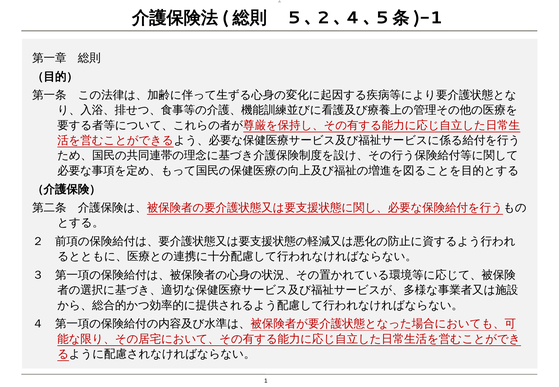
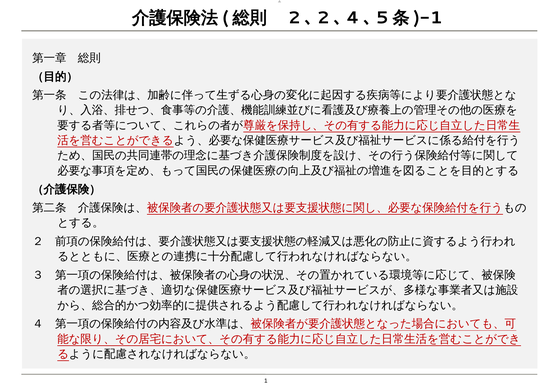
5 at (294, 18): 5 -> 2
